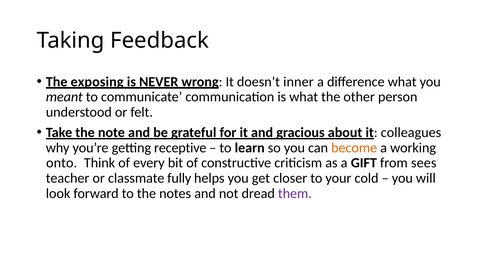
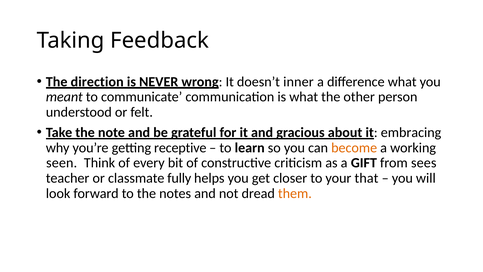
exposing: exposing -> direction
colleagues: colleagues -> embracing
onto: onto -> seen
cold: cold -> that
them colour: purple -> orange
